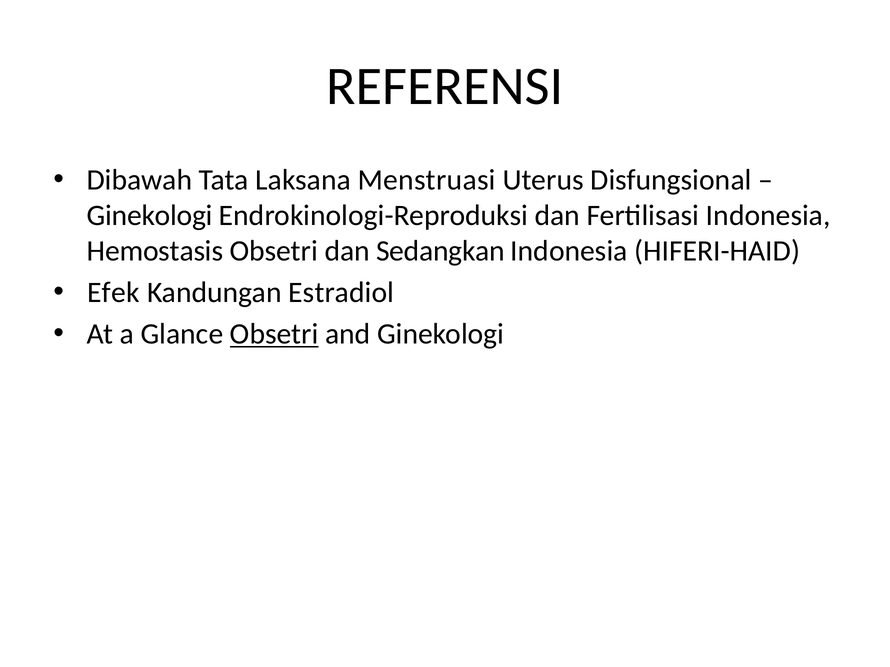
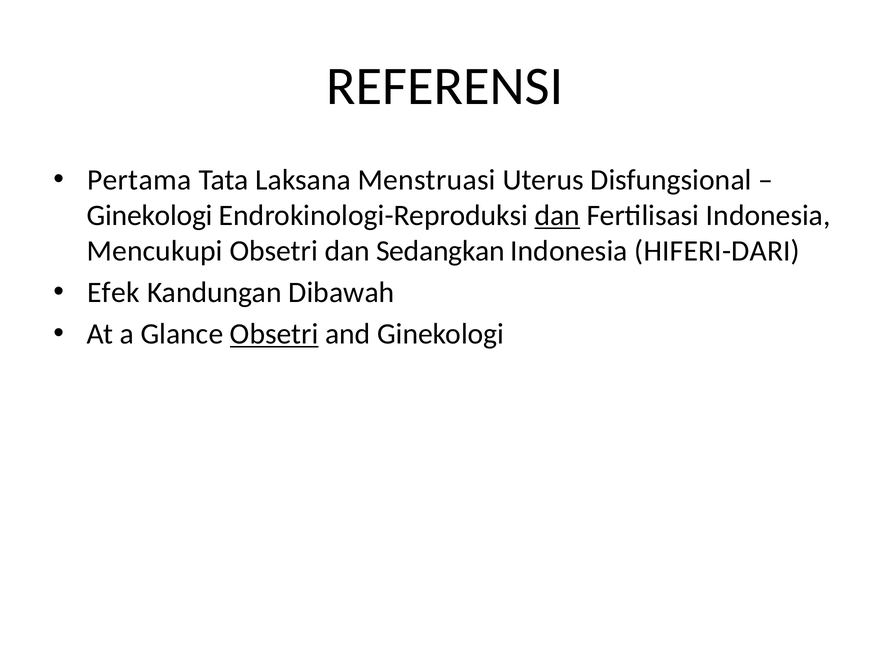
Dibawah: Dibawah -> Pertama
dan at (557, 216) underline: none -> present
Hemostasis: Hemostasis -> Mencukupi
HIFERI-HAID: HIFERI-HAID -> HIFERI-DARI
Estradiol: Estradiol -> Dibawah
